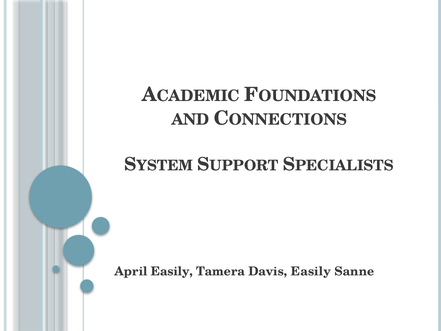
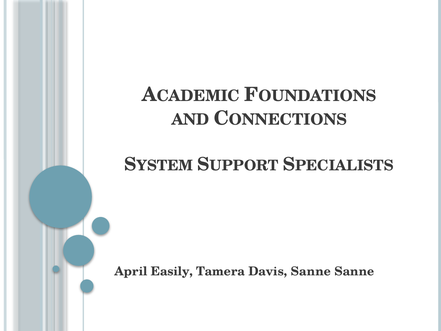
Davis Easily: Easily -> Sanne
